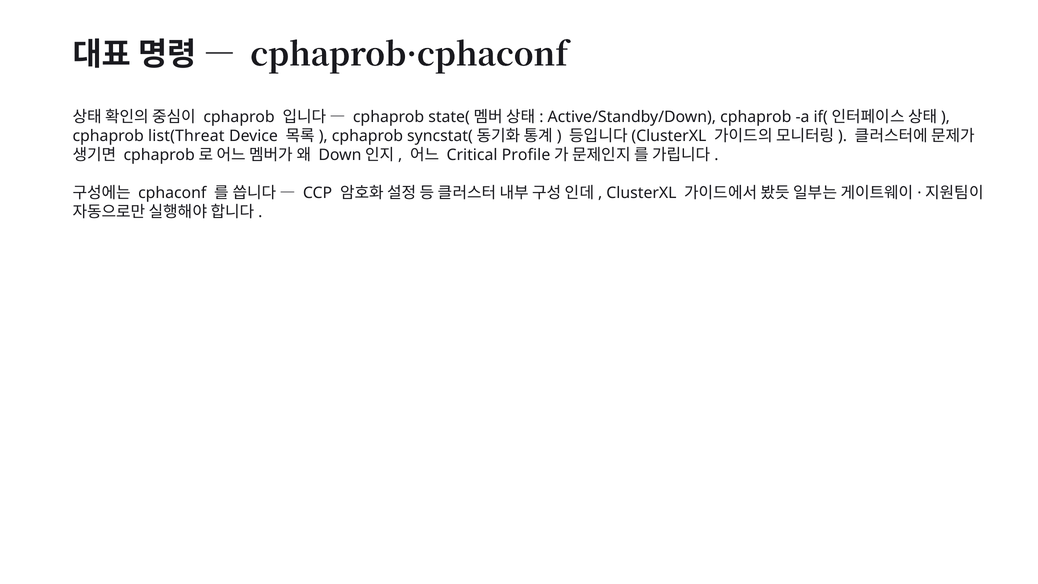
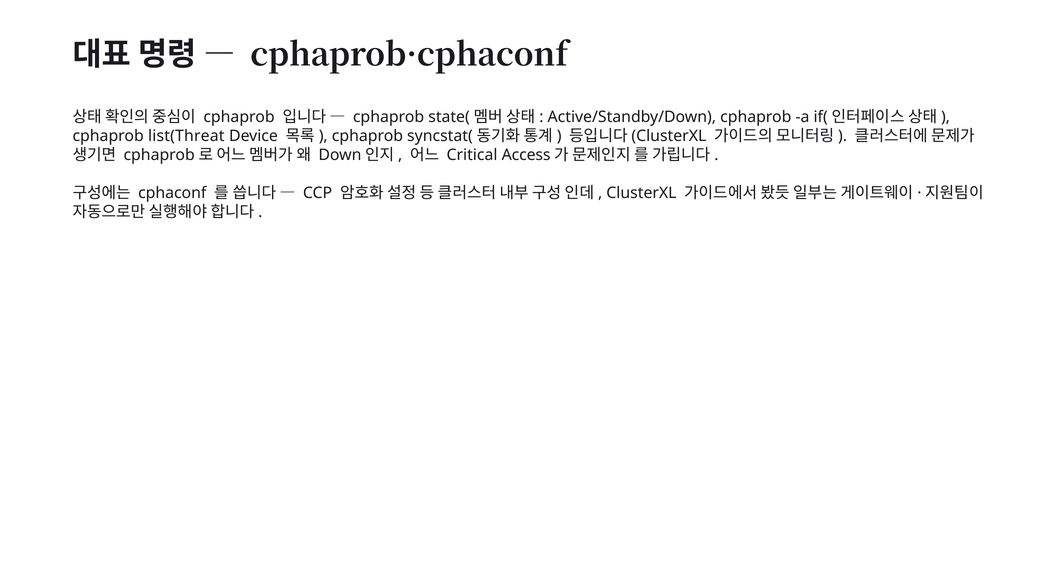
Profile: Profile -> Access
